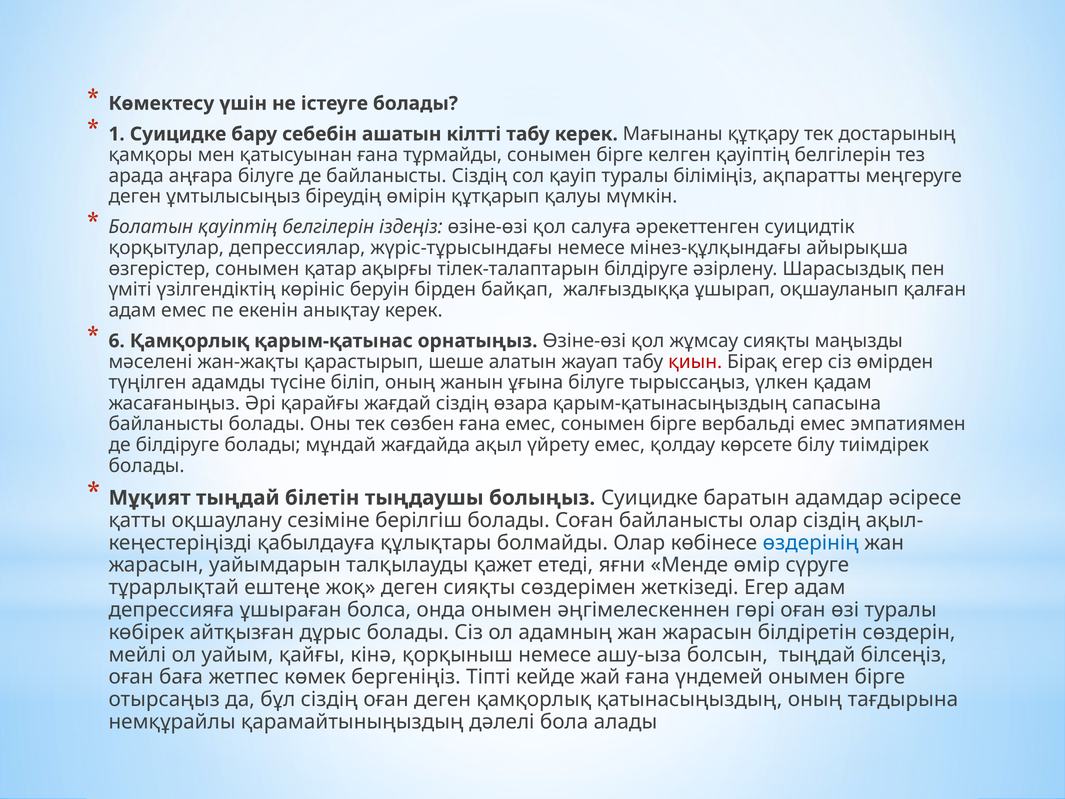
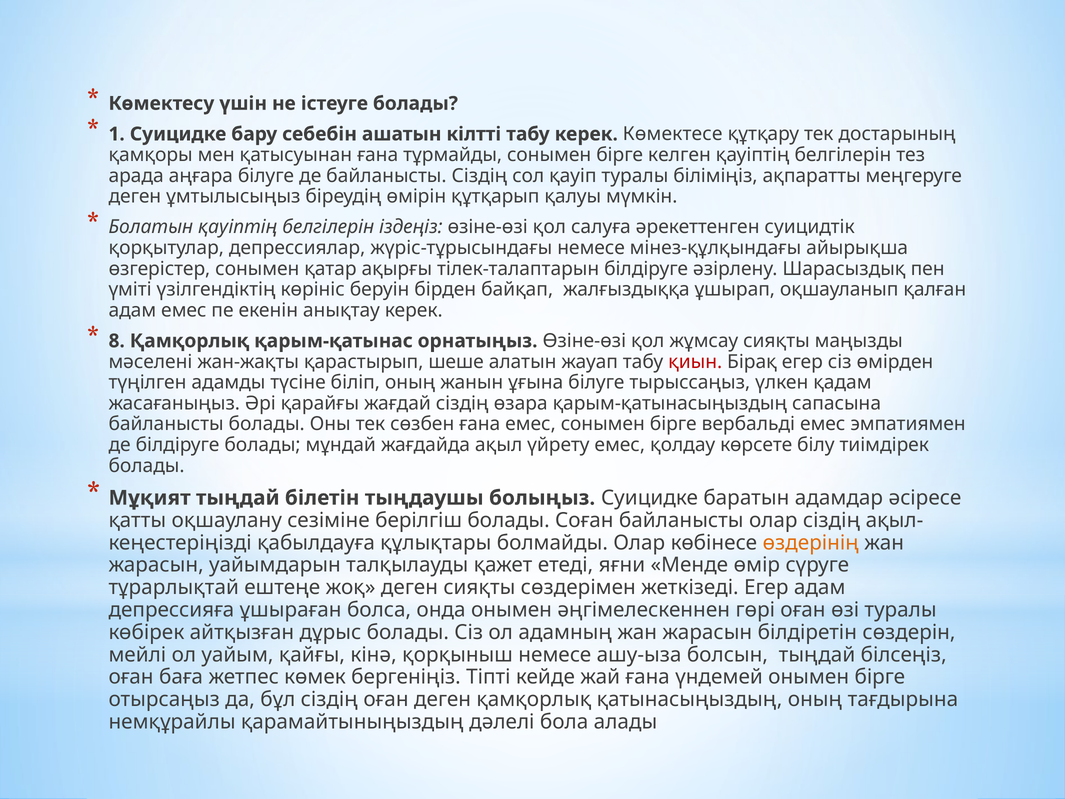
Мағынаны: Мағынаны -> Көмектесе
6: 6 -> 8
өздерінің colour: blue -> orange
